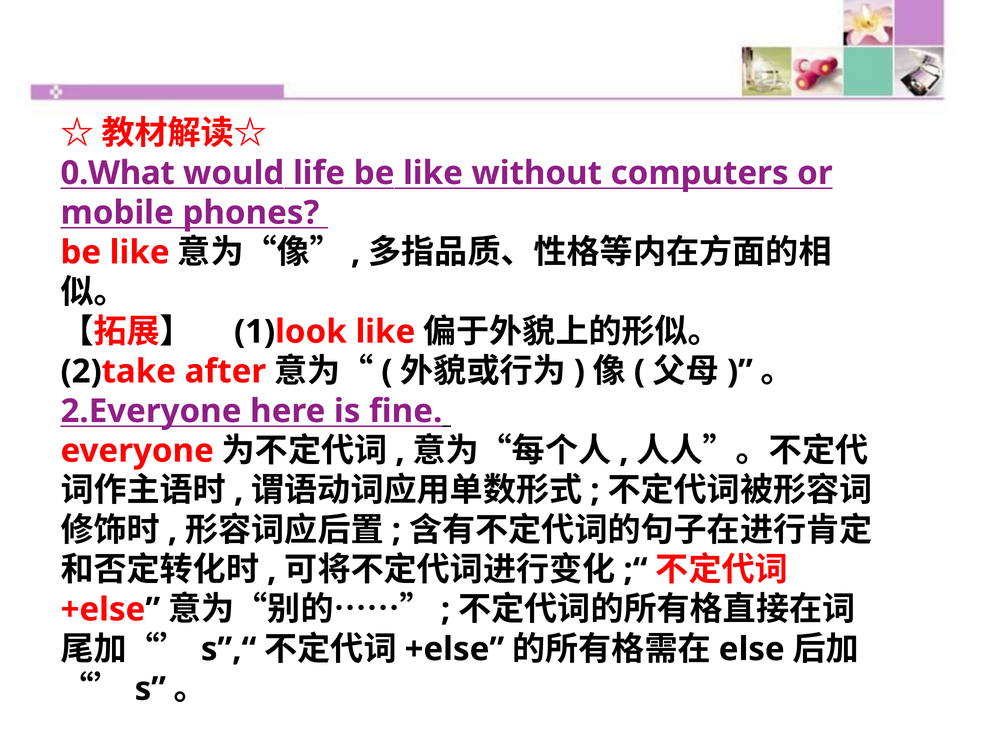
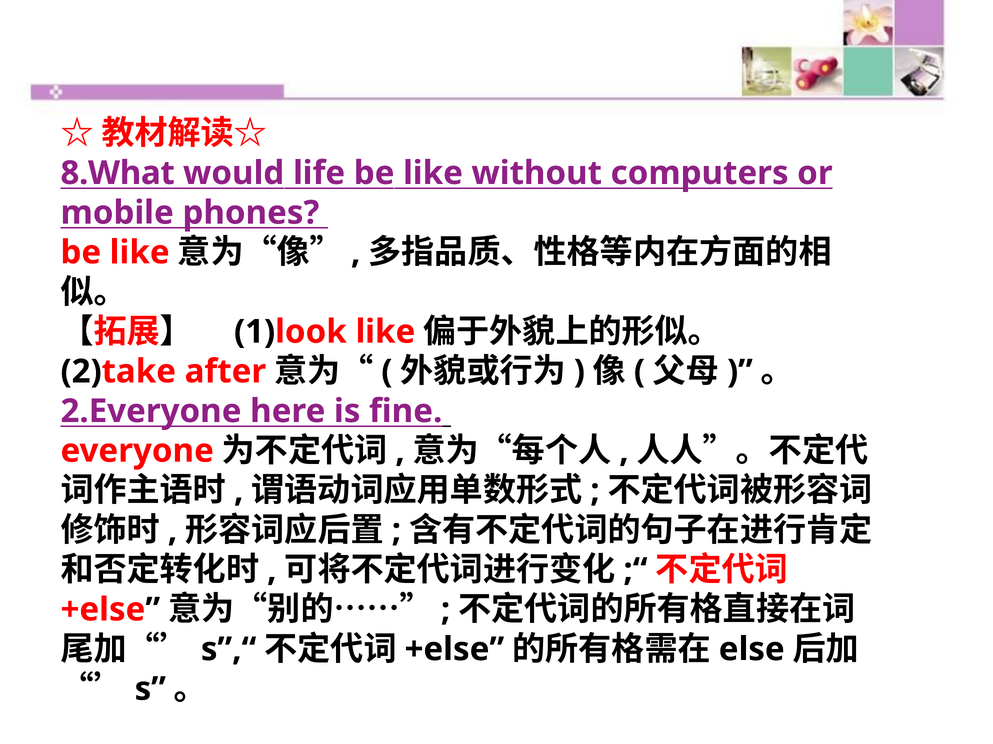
0.What: 0.What -> 8.What
